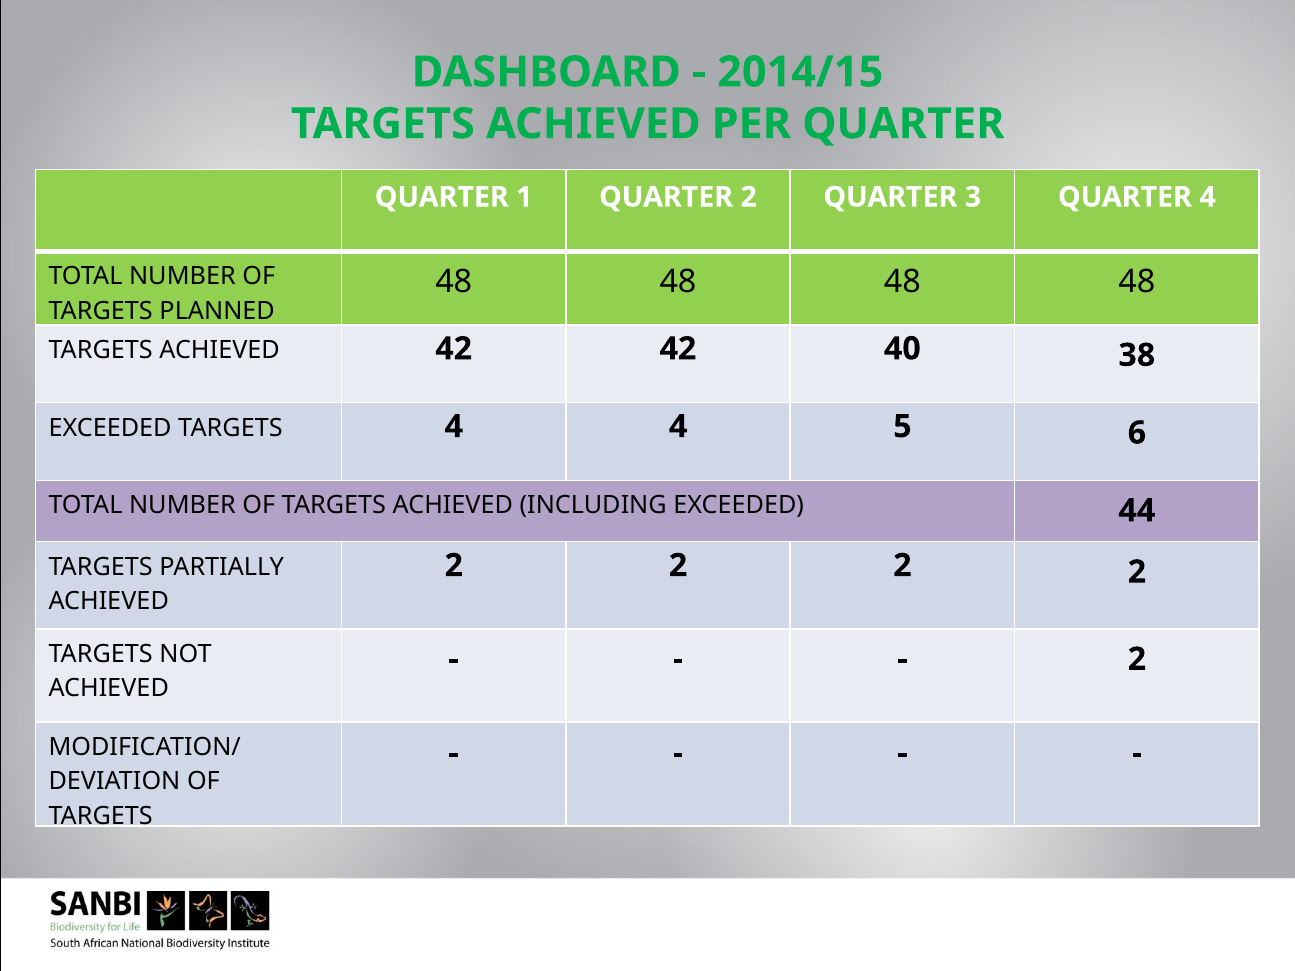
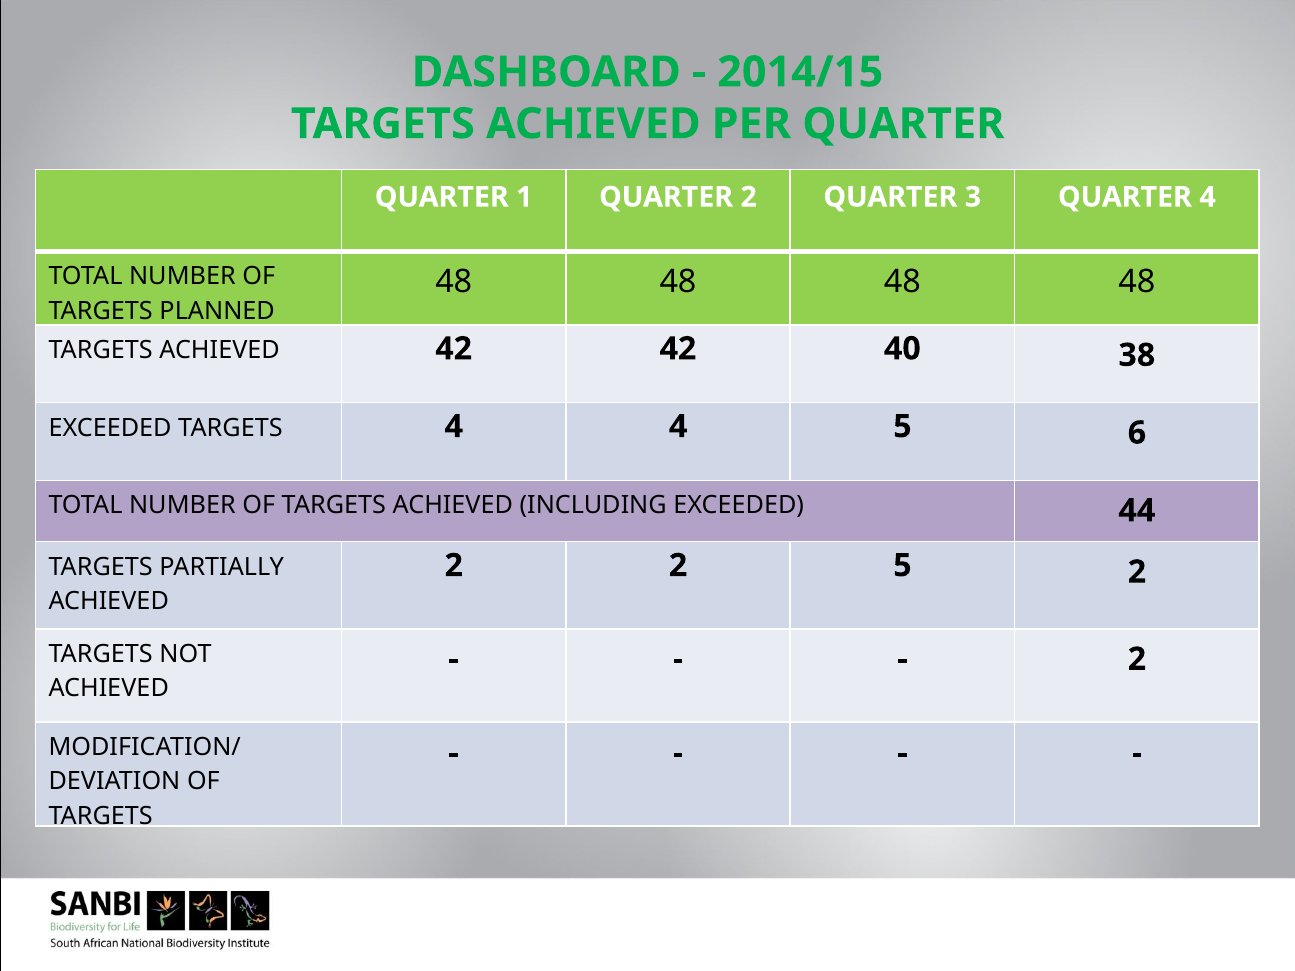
2 at (902, 566): 2 -> 5
